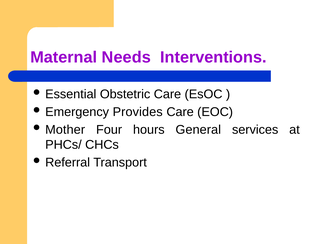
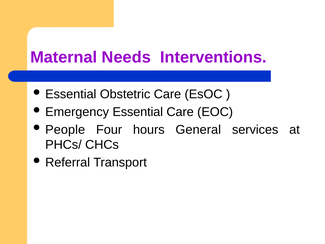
Emergency Provides: Provides -> Essential
Mother: Mother -> People
